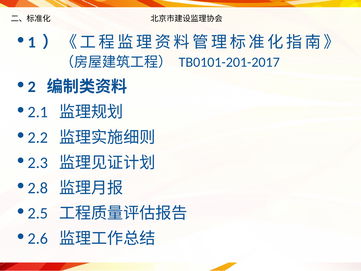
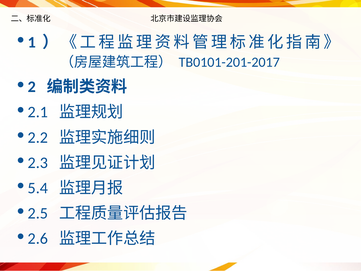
2.8: 2.8 -> 5.4
